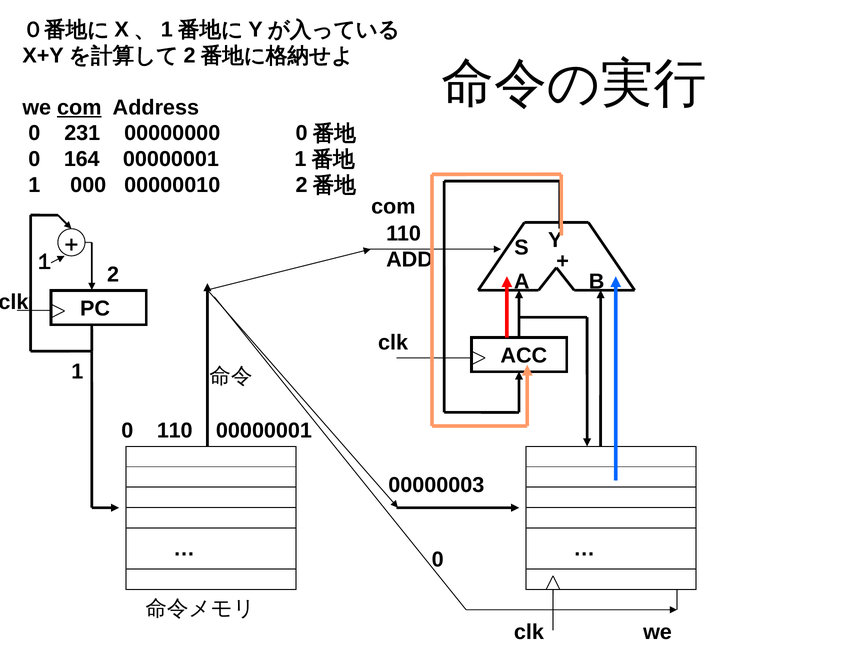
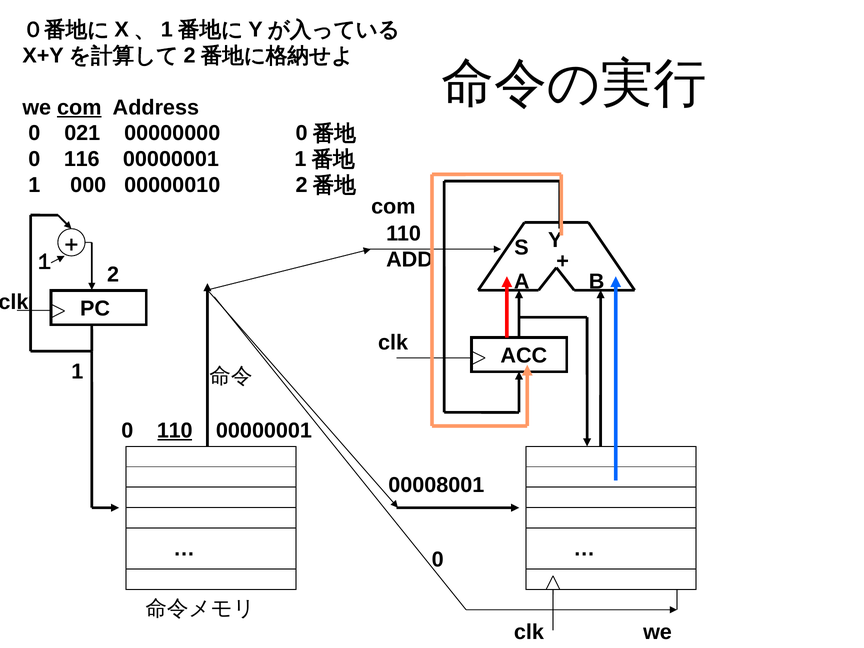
231: 231 -> 021
164: 164 -> 116
110 at (175, 430) underline: none -> present
00000003: 00000003 -> 00008001
